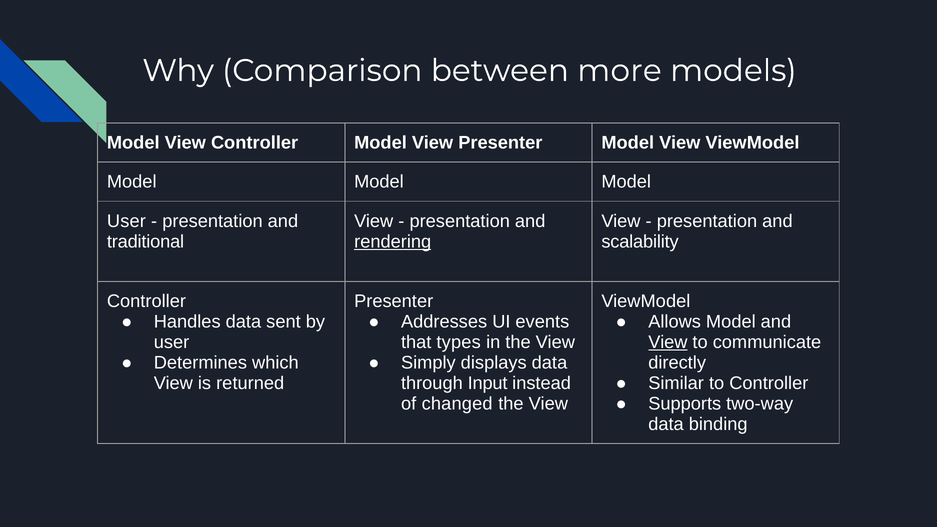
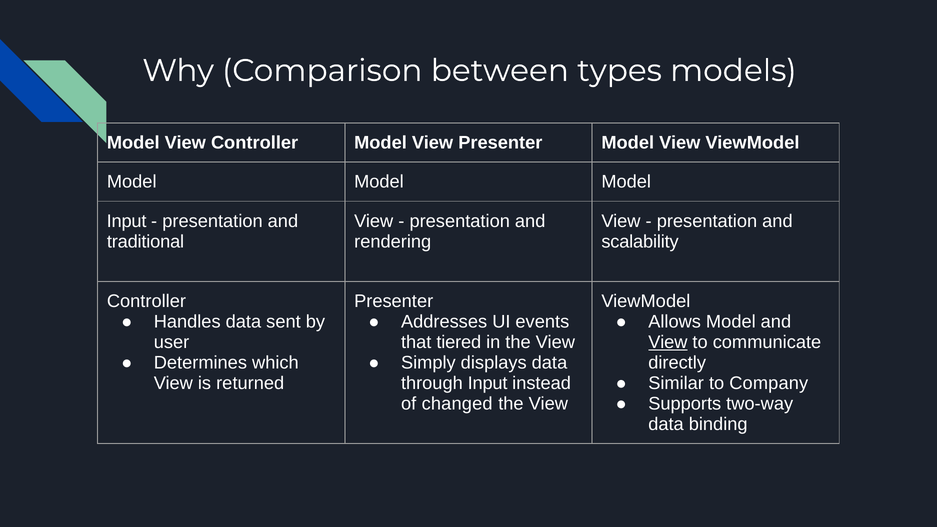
more: more -> types
User at (126, 221): User -> Input
rendering underline: present -> none
types: types -> tiered
to Controller: Controller -> Company
